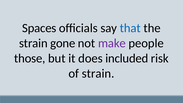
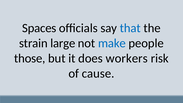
gone: gone -> large
make colour: purple -> blue
included: included -> workers
of strain: strain -> cause
